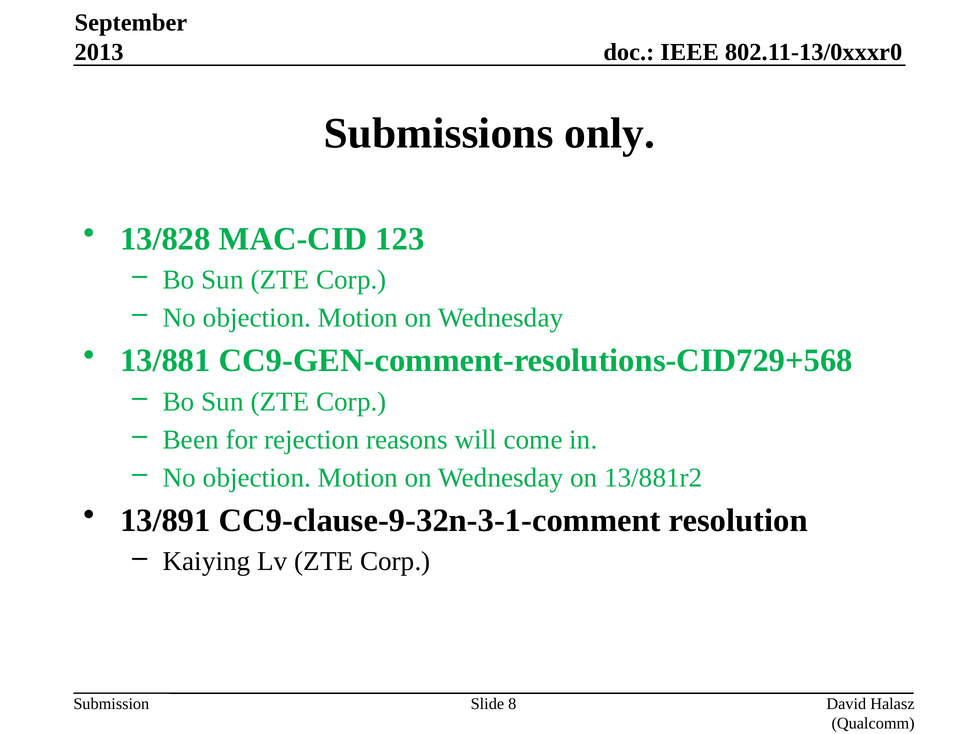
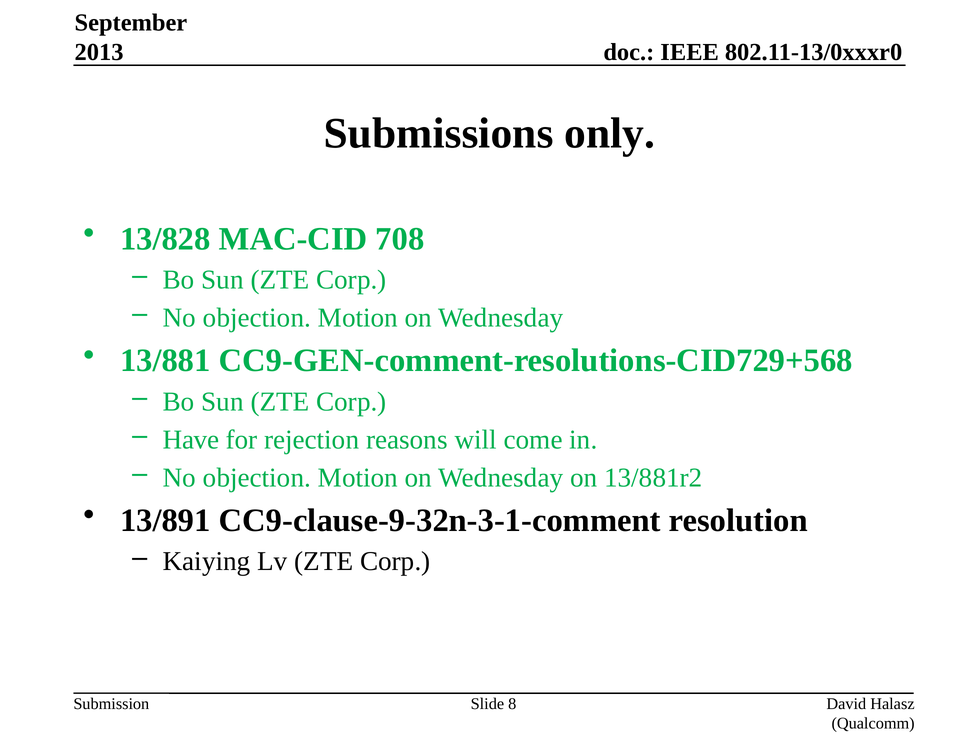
123: 123 -> 708
Been: Been -> Have
